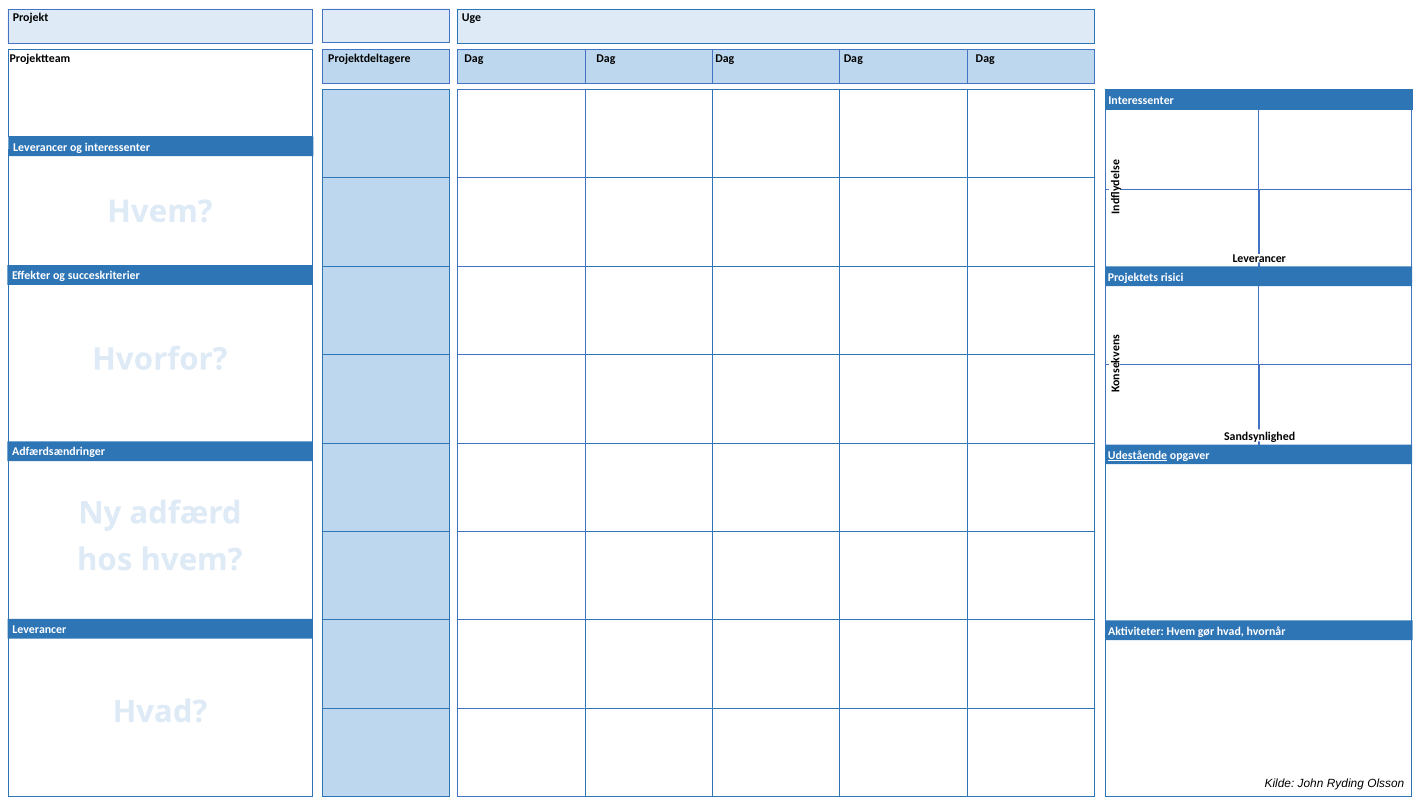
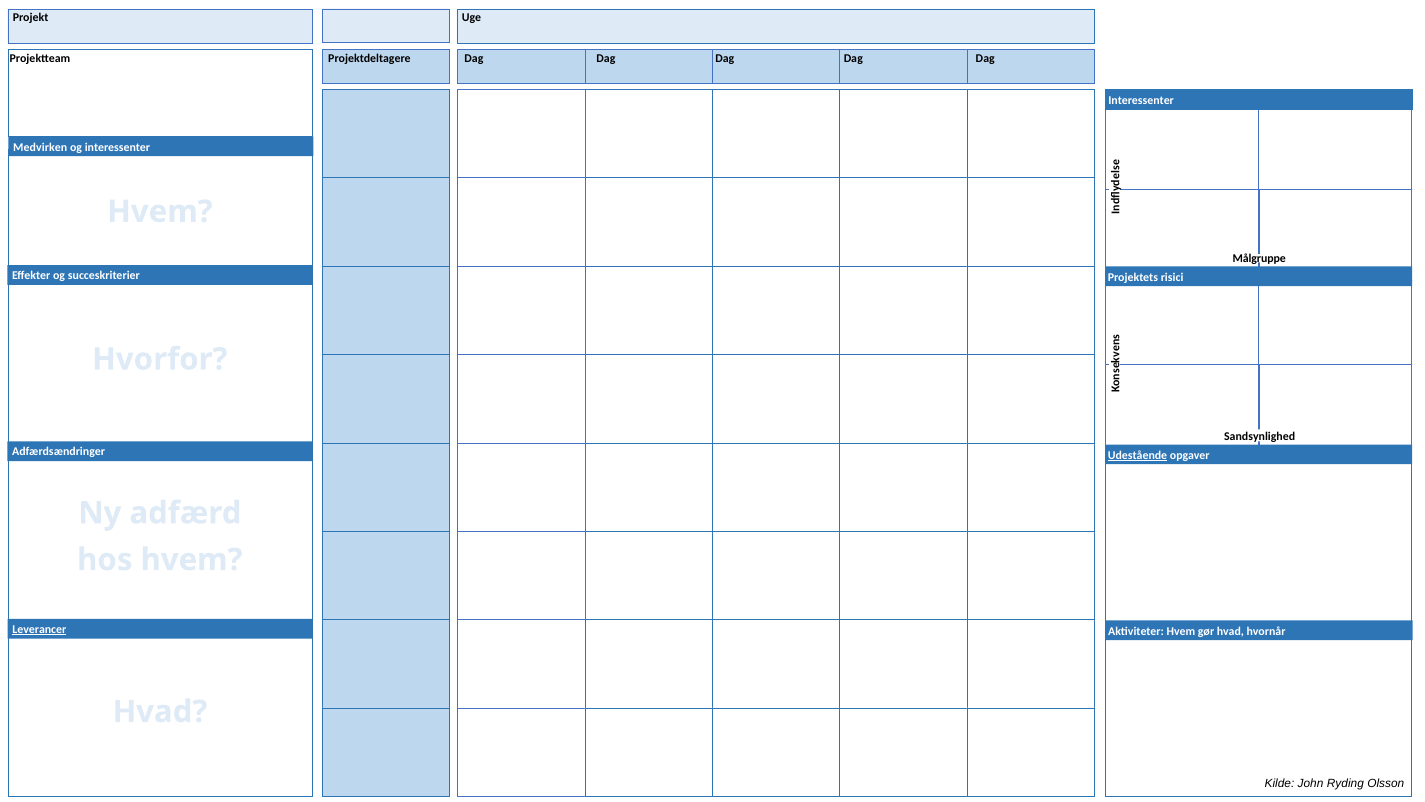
Leverancer at (40, 147): Leverancer -> Medvirken
Leverancer at (1259, 259): Leverancer -> Målgruppe
Leverancer at (39, 629) underline: none -> present
